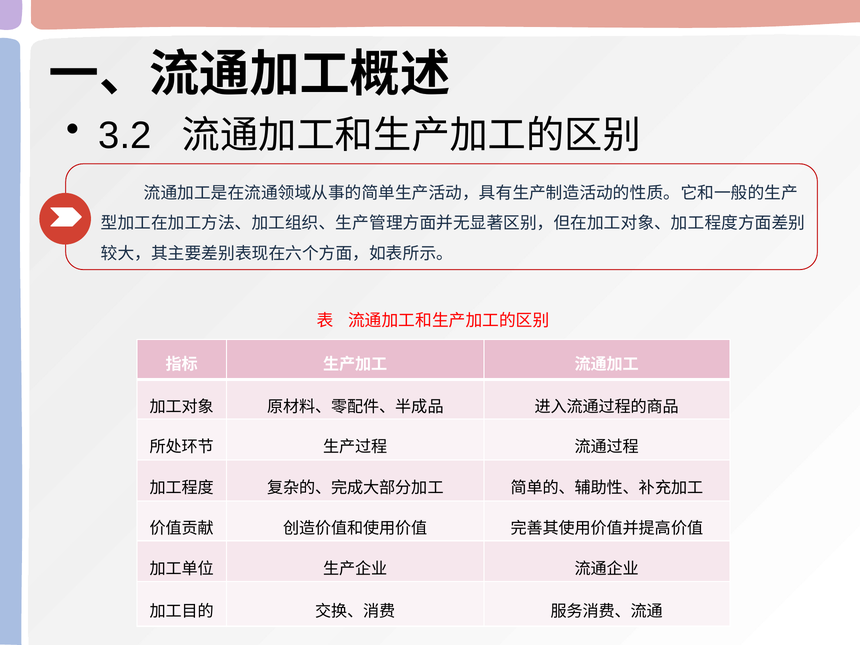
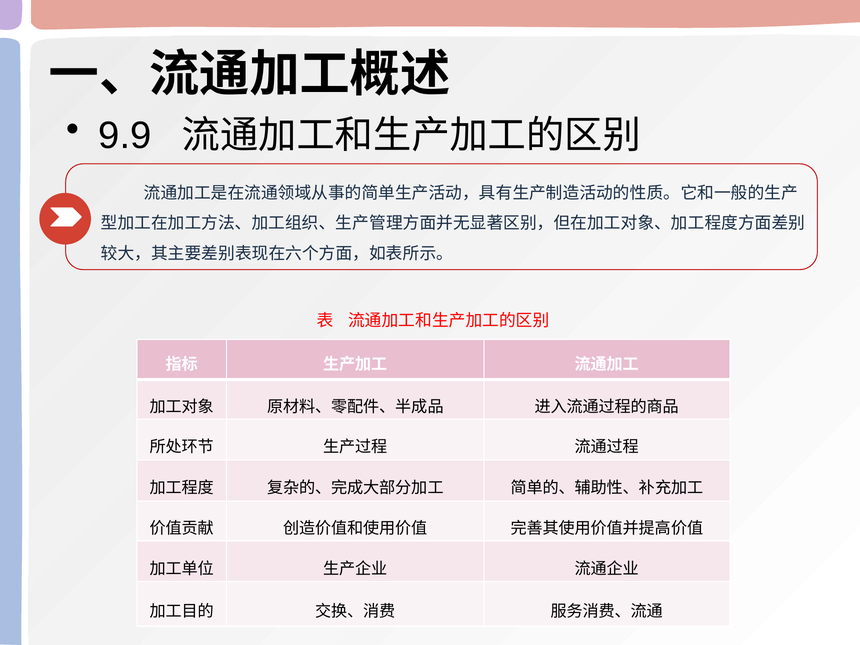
3.2: 3.2 -> 9.9
